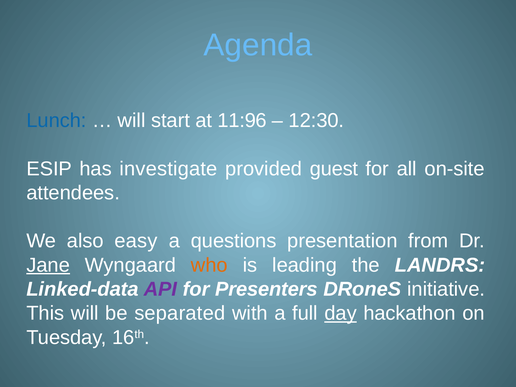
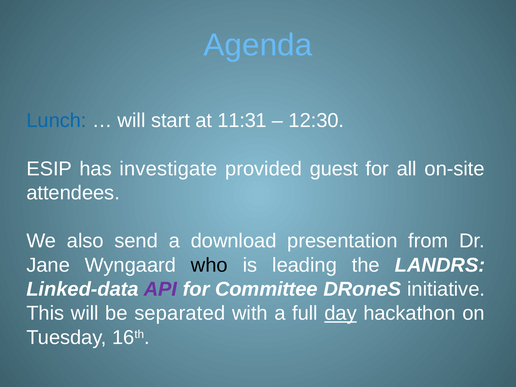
11:96: 11:96 -> 11:31
easy: easy -> send
questions: questions -> download
Jane underline: present -> none
who colour: orange -> black
Presenters: Presenters -> Committee
